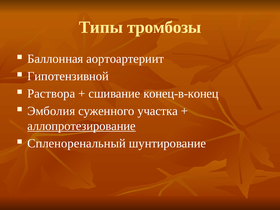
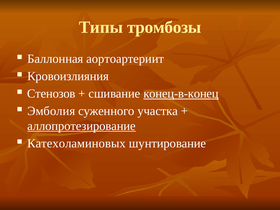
Гипотензивной: Гипотензивной -> Кровоизлияния
Раствора: Раствора -> Стенозов
конец-в-конец underline: none -> present
Спленоренальный: Спленоренальный -> Катехоламиновых
